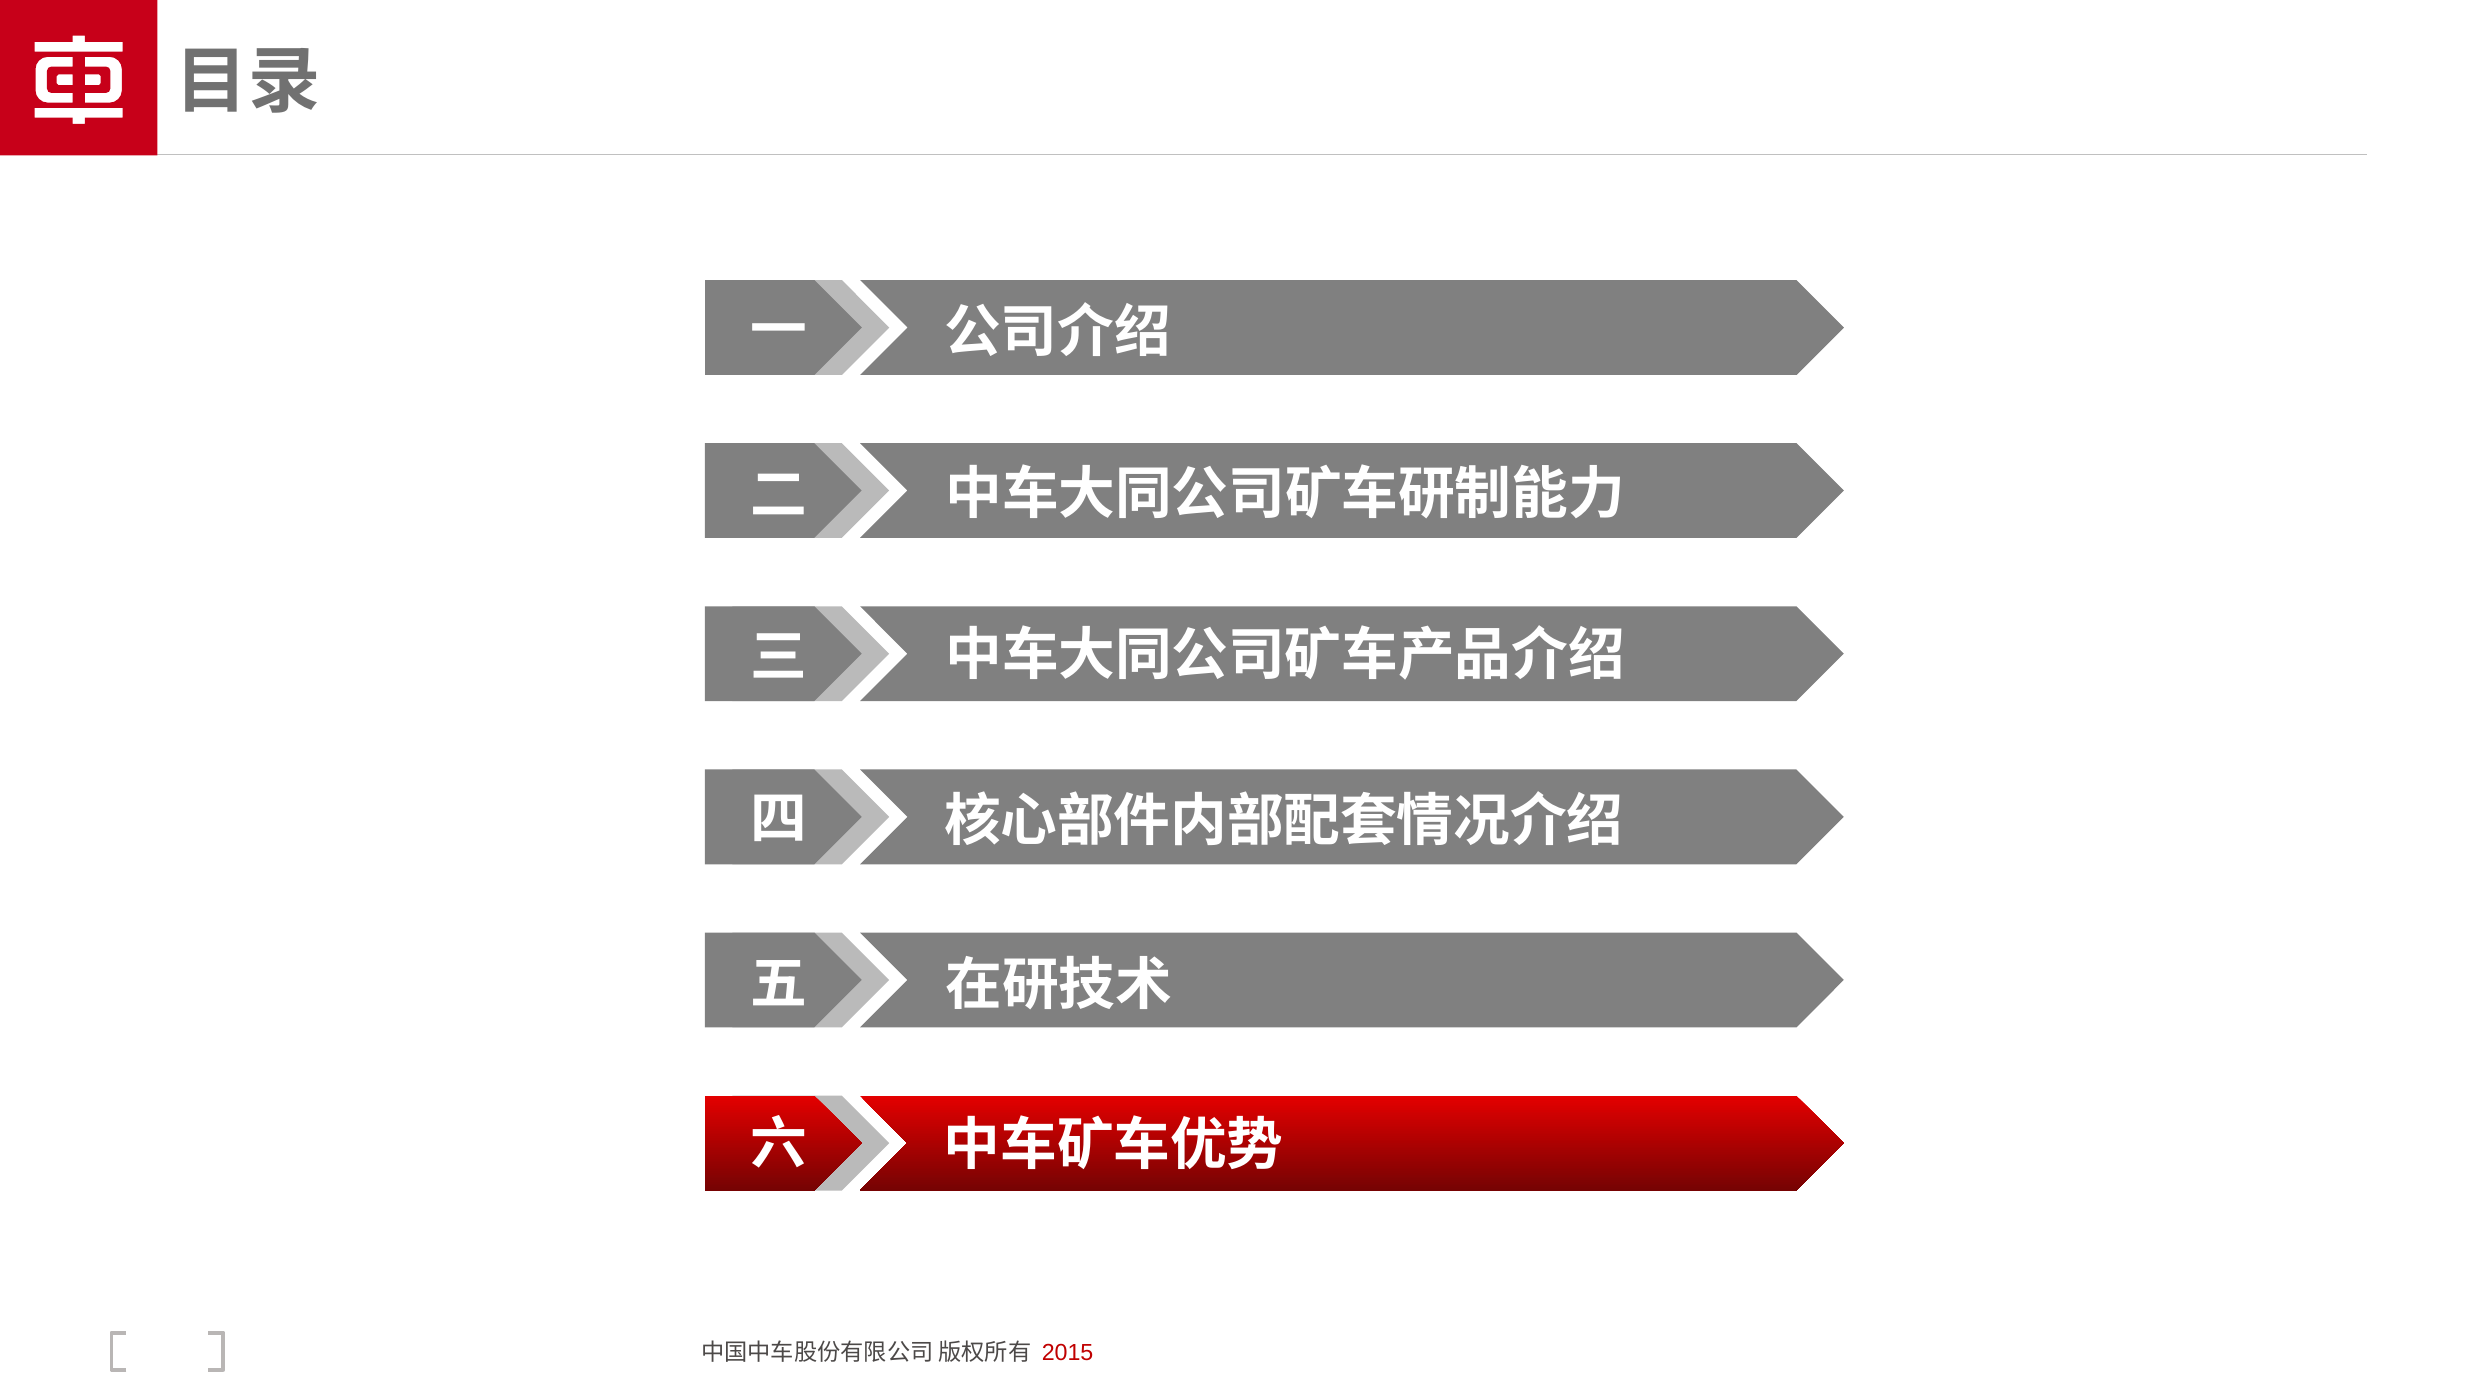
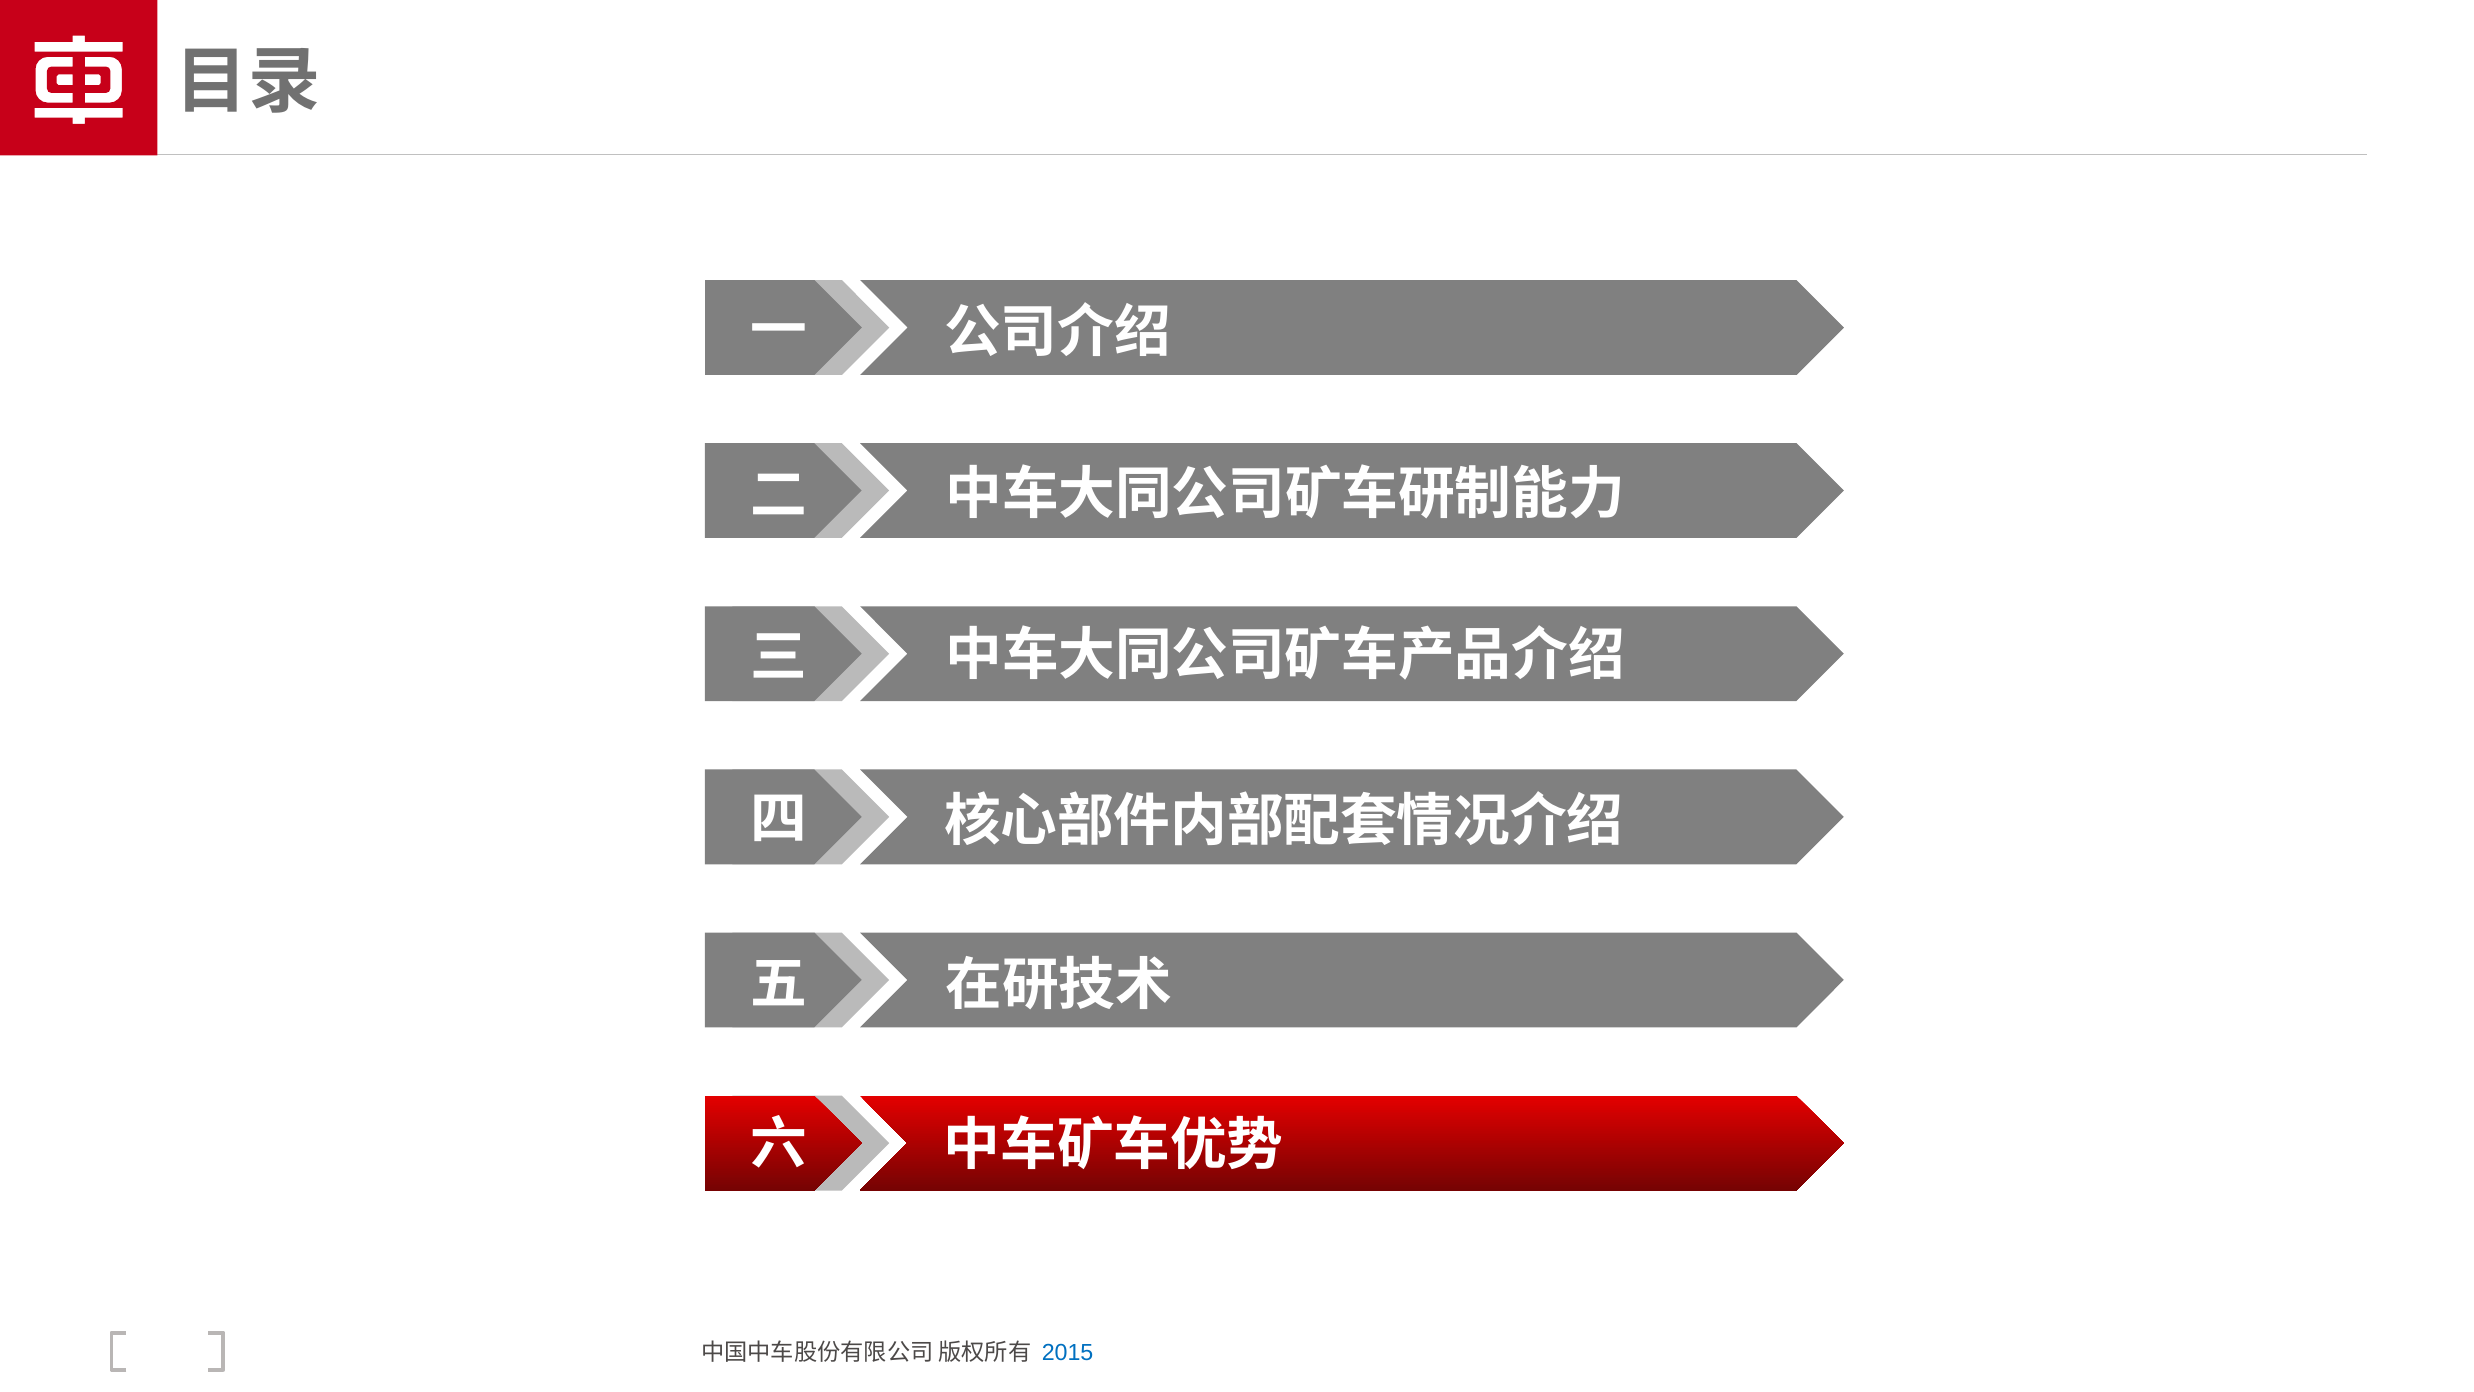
2015 colour: red -> blue
